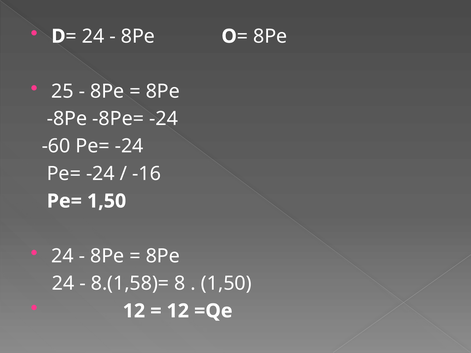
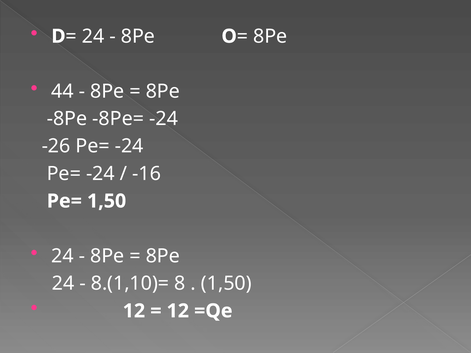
25: 25 -> 44
-60: -60 -> -26
8.(1,58)=: 8.(1,58)= -> 8.(1,10)=
